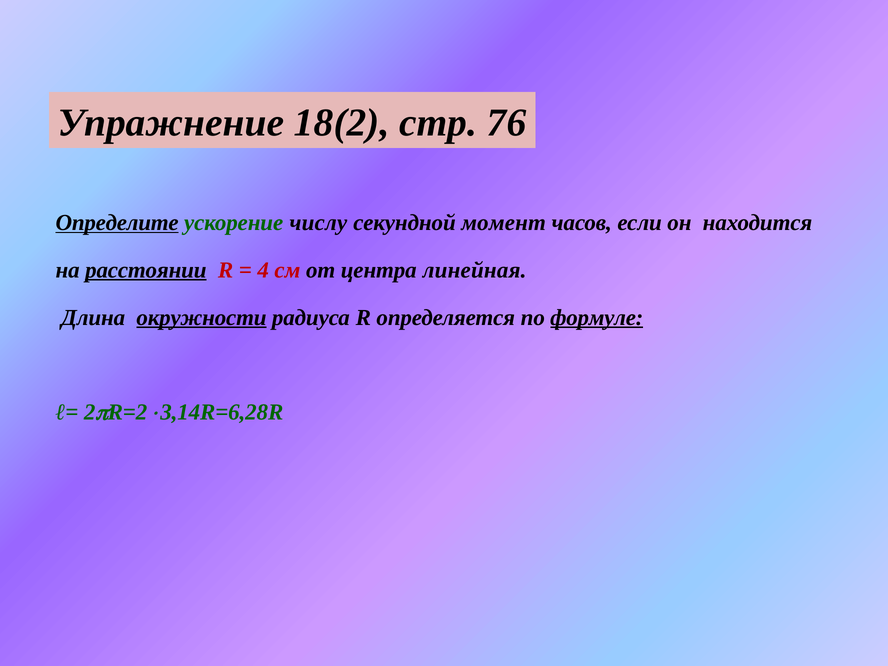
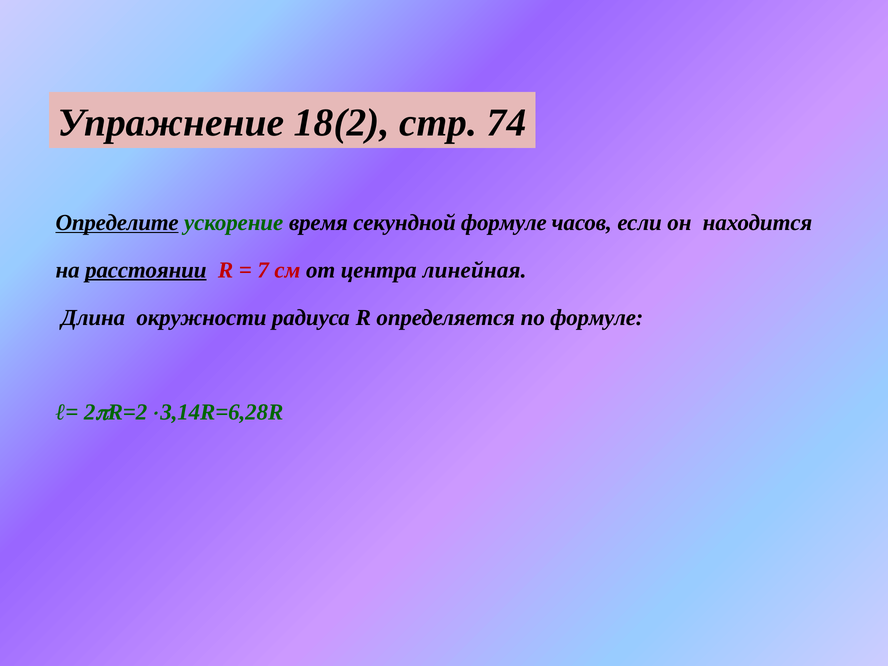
76: 76 -> 74
числу: числу -> время
секундной момент: момент -> формуле
4: 4 -> 7
окружности underline: present -> none
формуле at (597, 317) underline: present -> none
